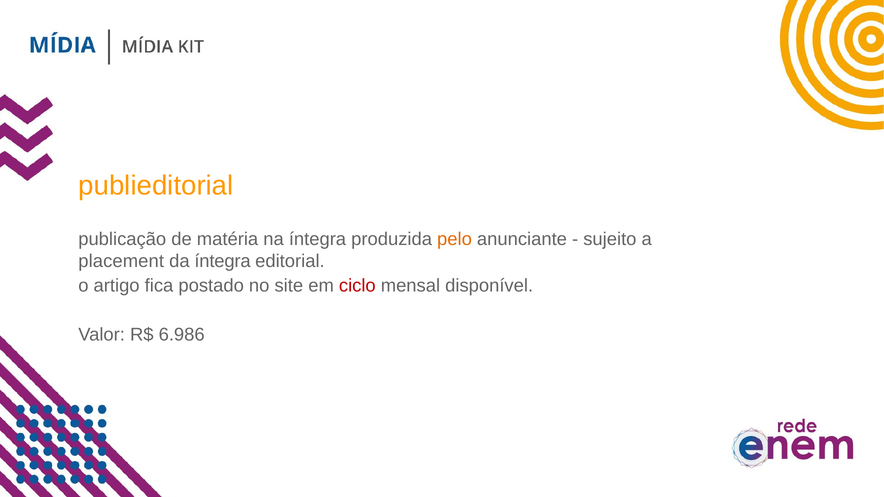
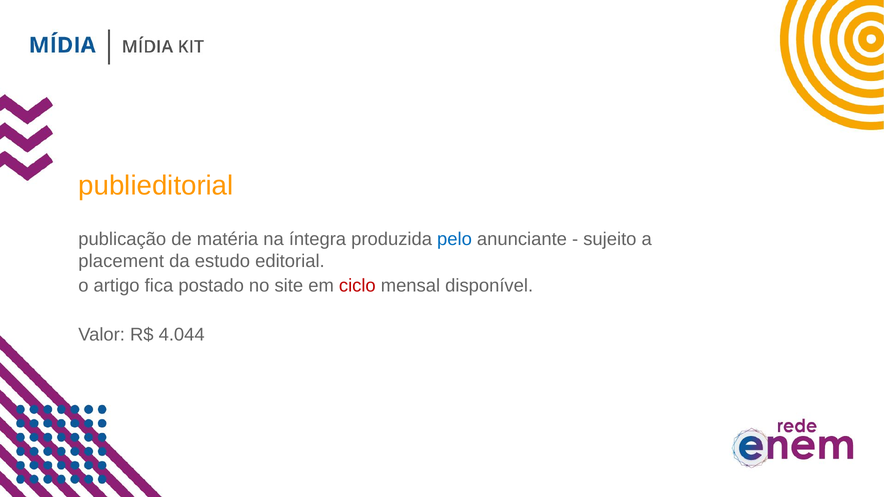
pelo colour: orange -> blue
da íntegra: íntegra -> estudo
6.986: 6.986 -> 4.044
